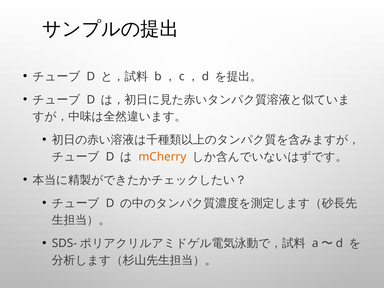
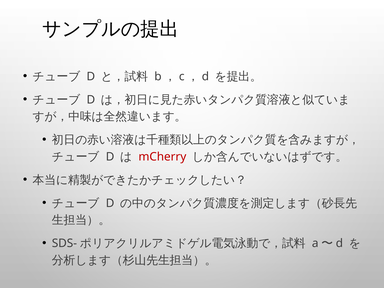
mCherry colour: orange -> red
